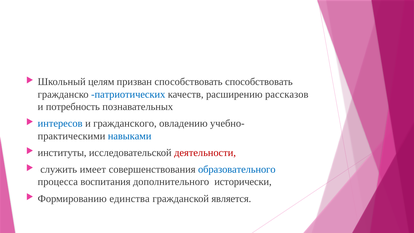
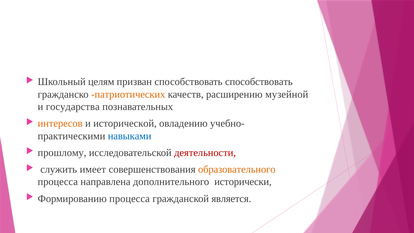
патриотических colour: blue -> orange
рассказов: рассказов -> музейной
потребность: потребность -> государства
интересов colour: blue -> orange
гражданского: гражданского -> исторической
институты: институты -> прошлому
образовательного colour: blue -> orange
воспитания: воспитания -> направлена
Формированию единства: единства -> процесса
